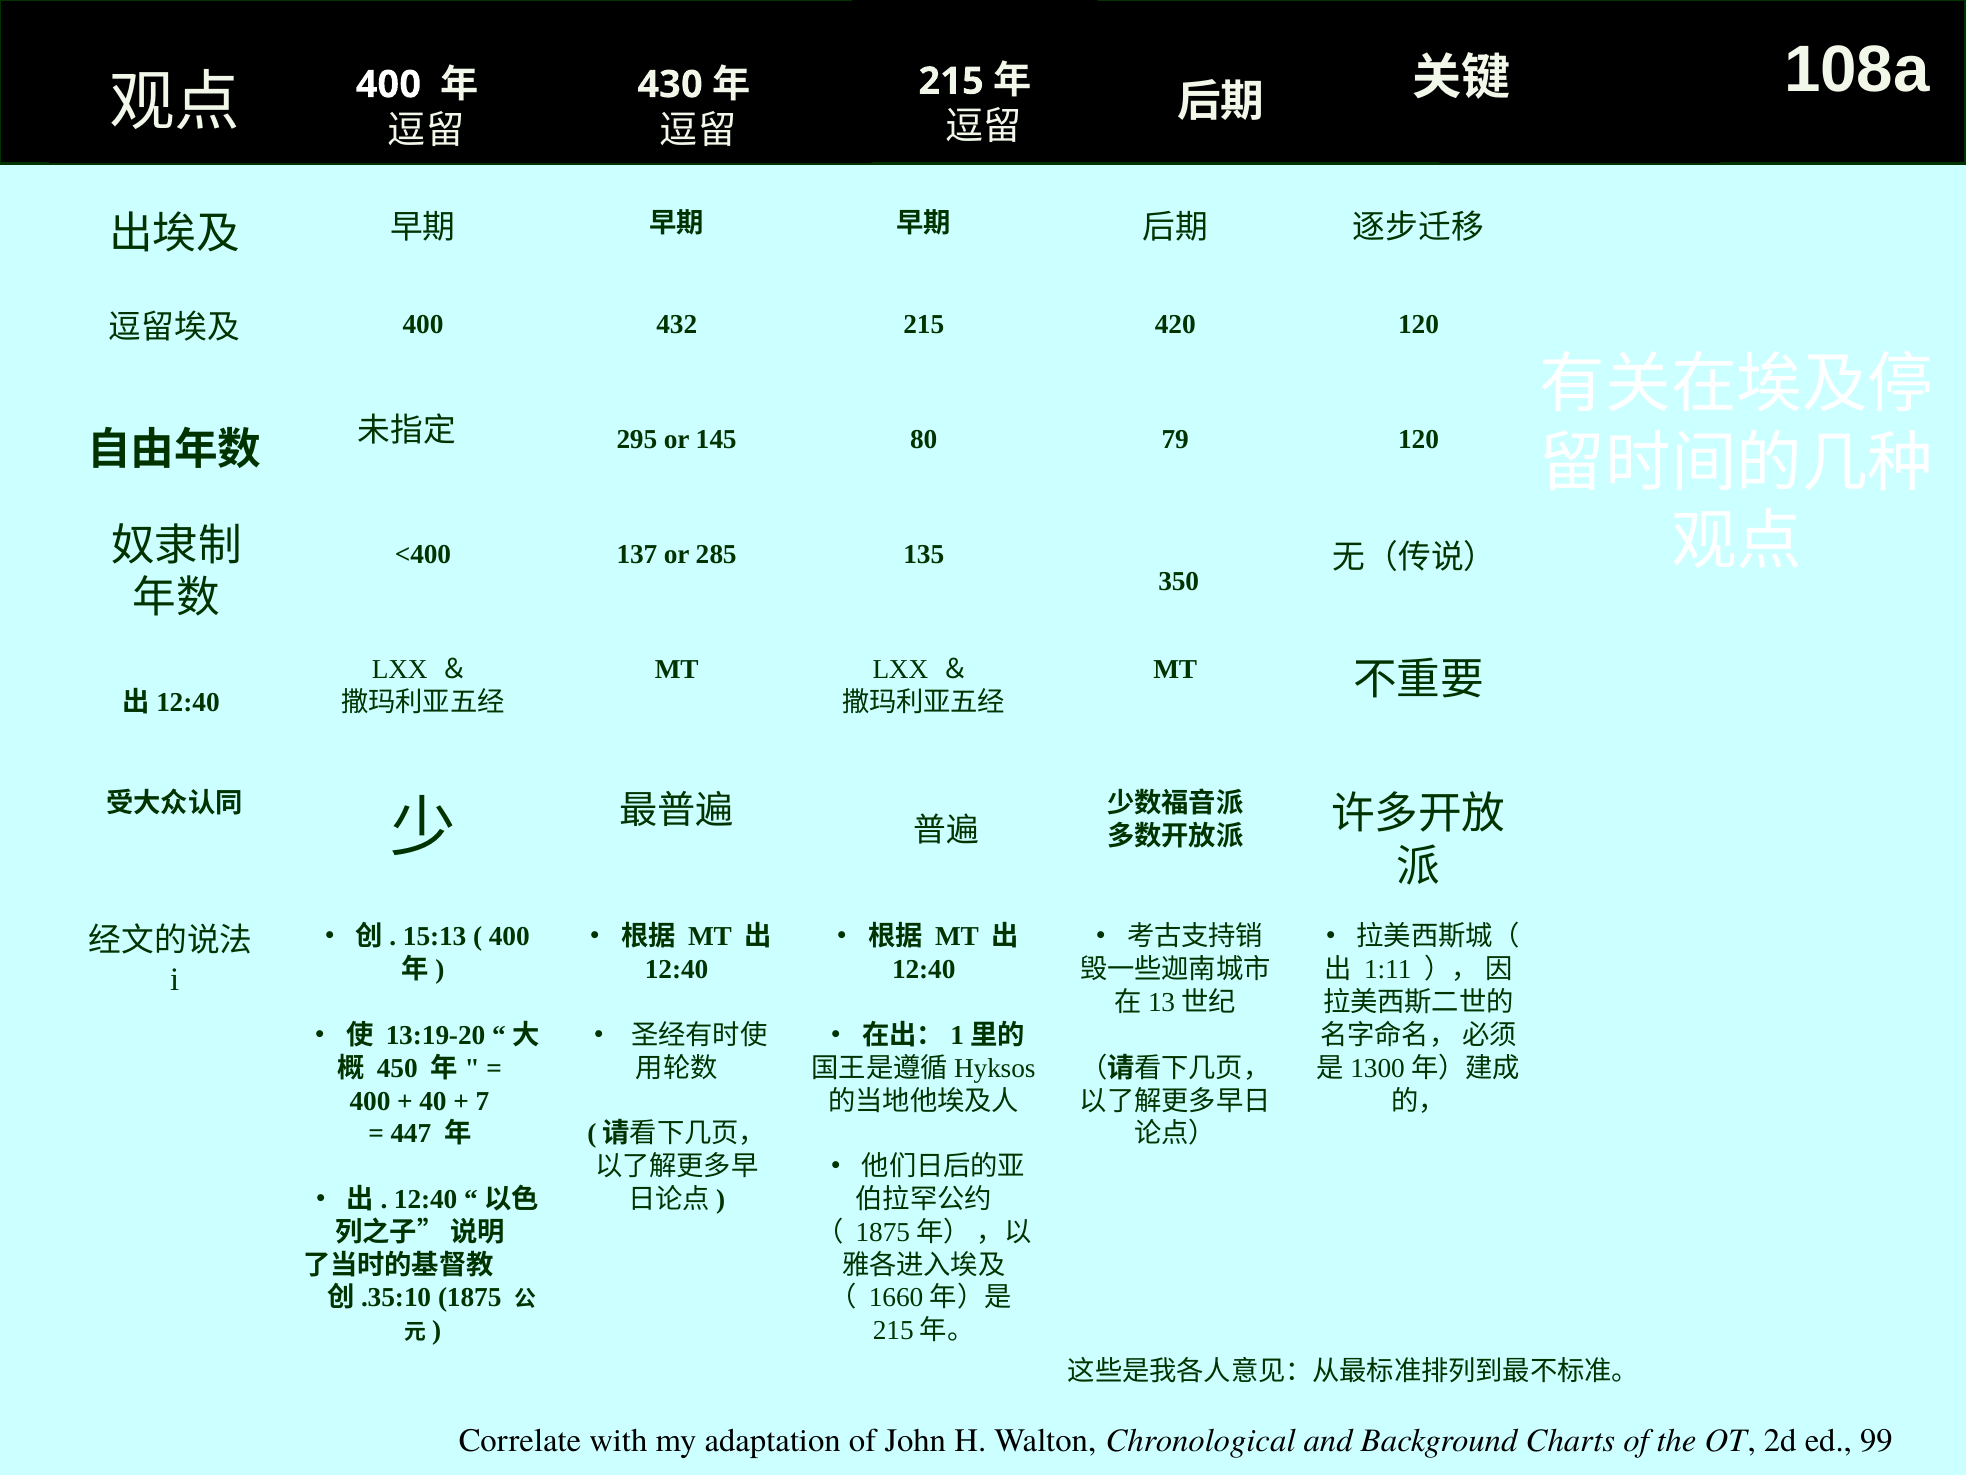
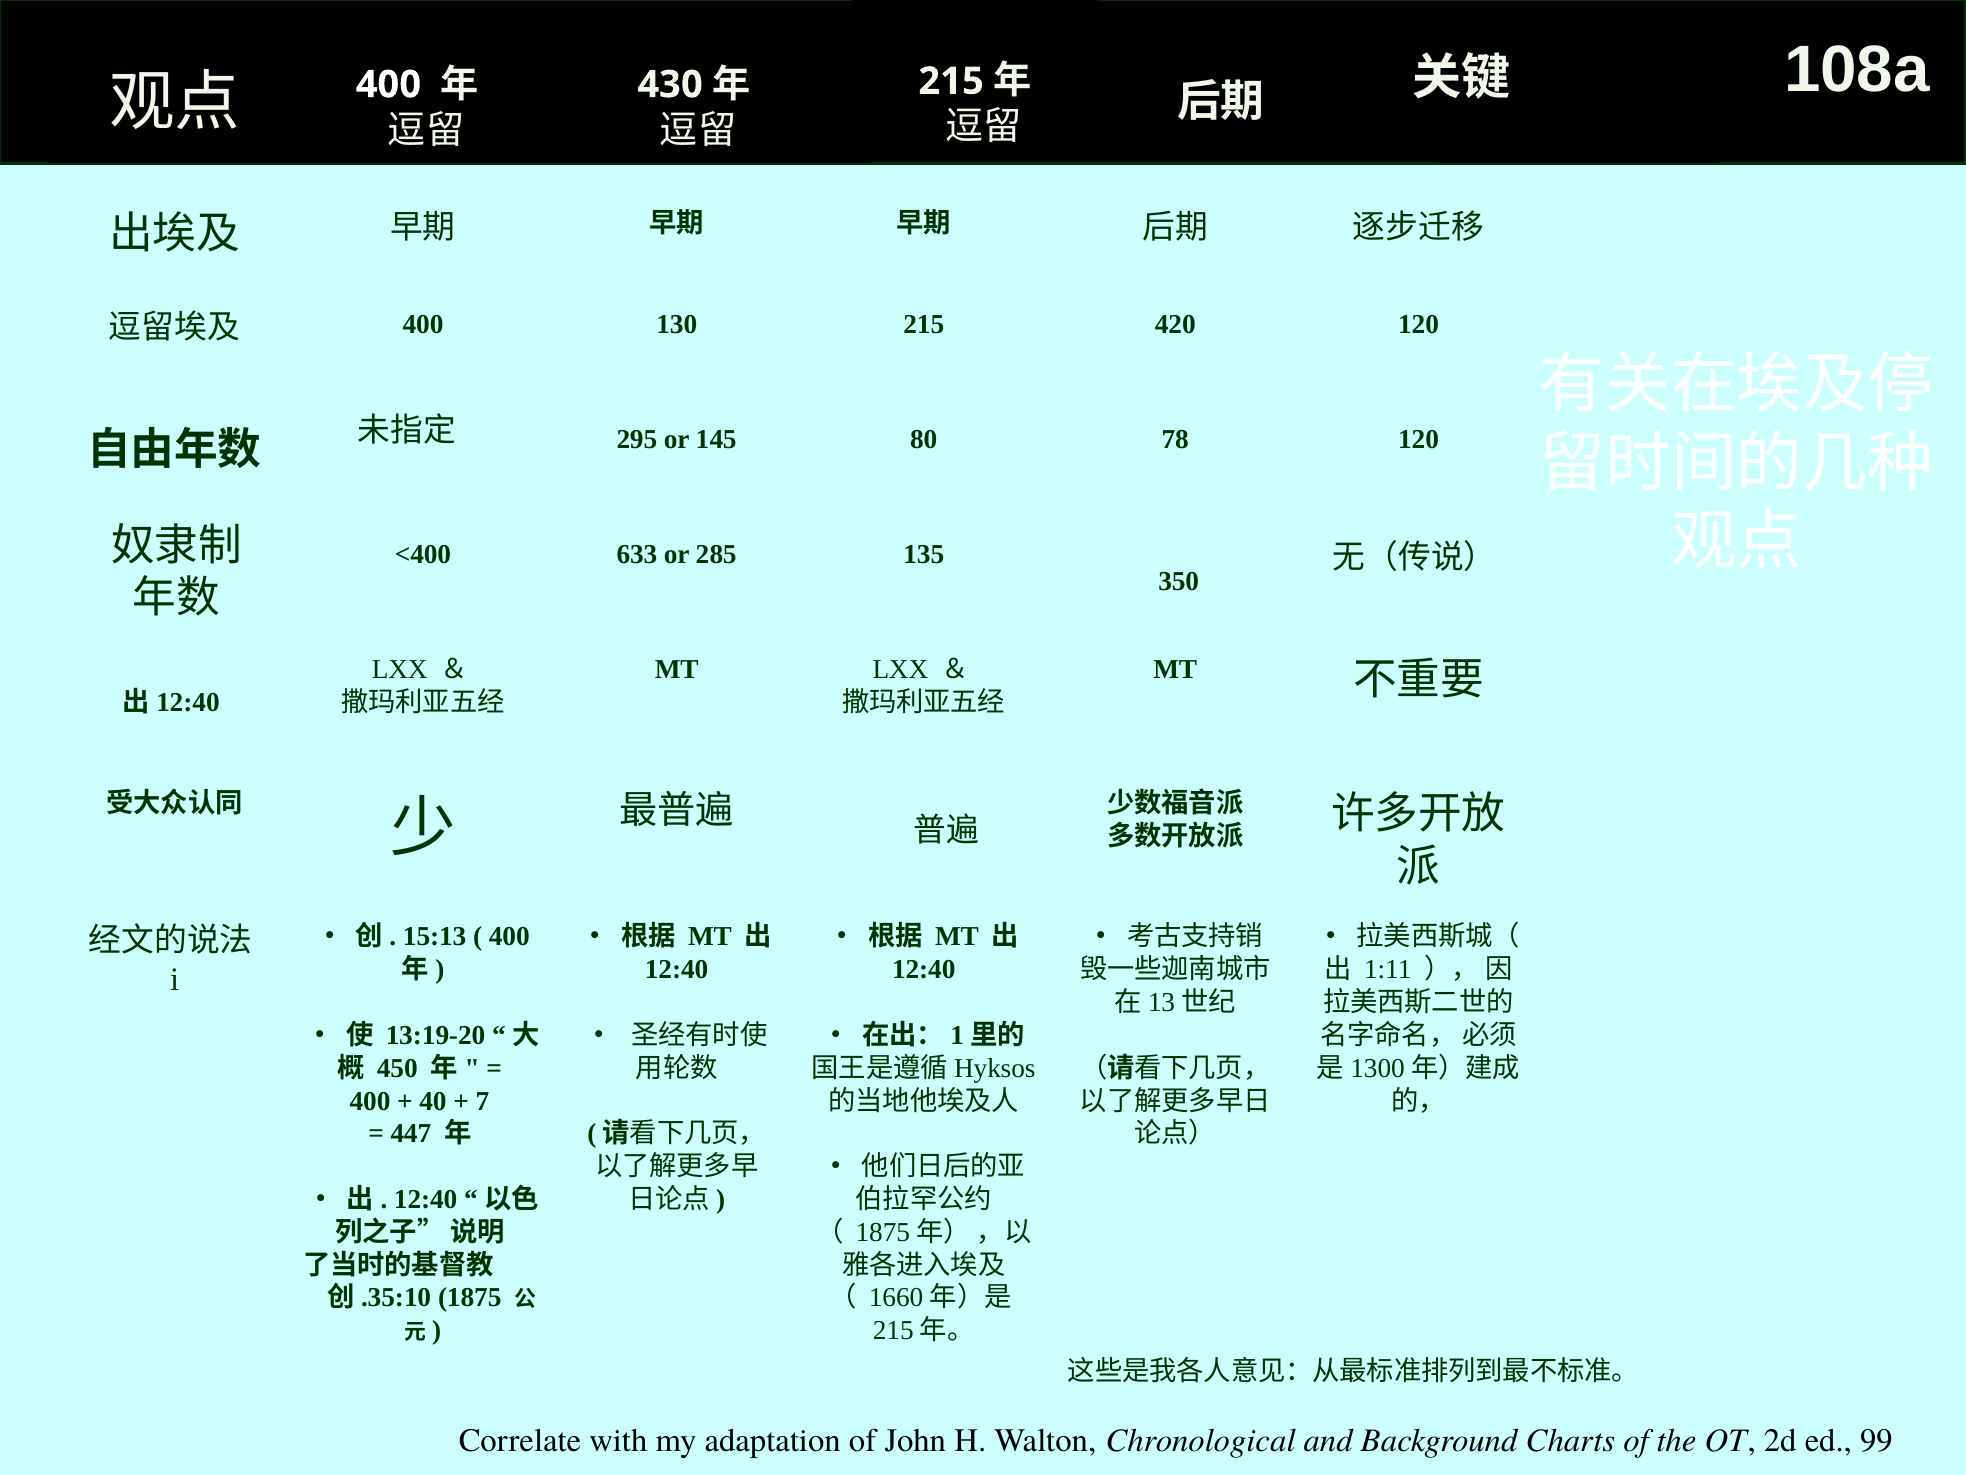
432: 432 -> 130
79: 79 -> 78
137: 137 -> 633
